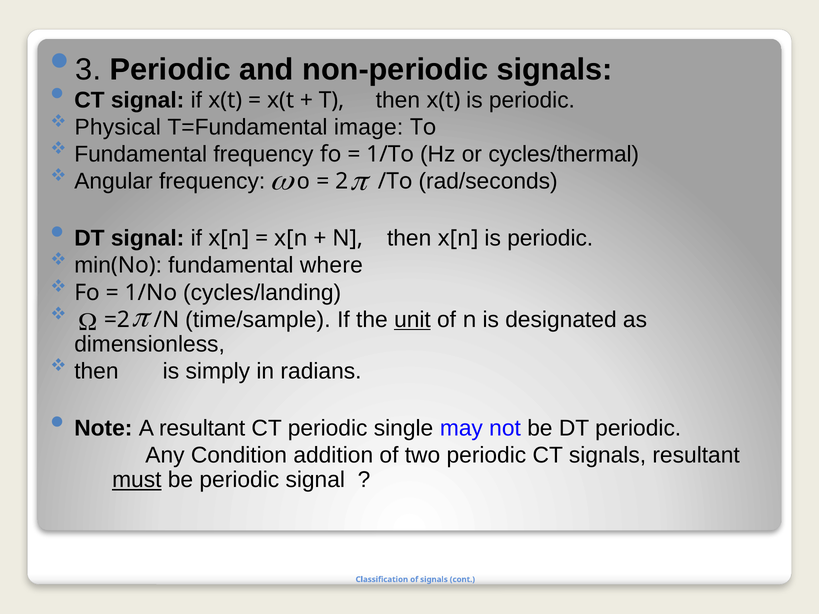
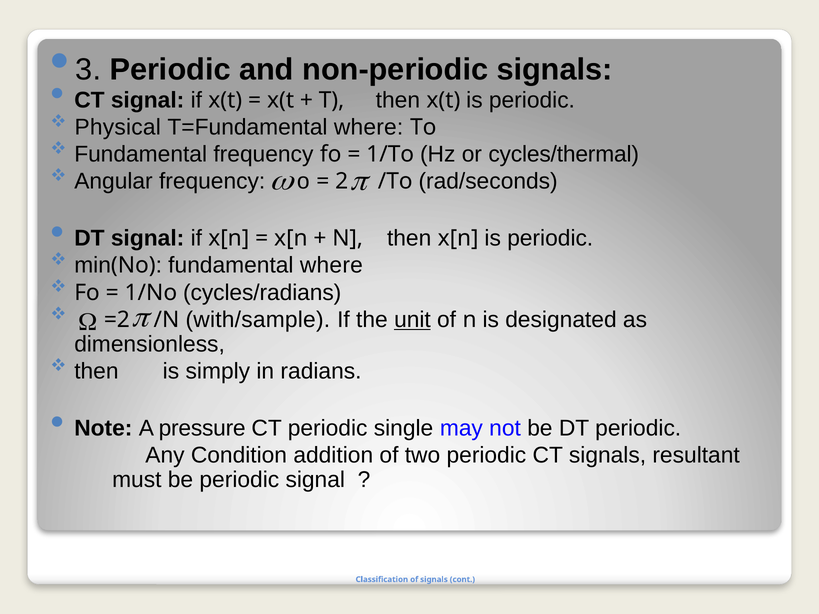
T=Fundamental image: image -> where
cycles/landing: cycles/landing -> cycles/radians
time/sample: time/sample -> with/sample
A resultant: resultant -> pressure
must underline: present -> none
